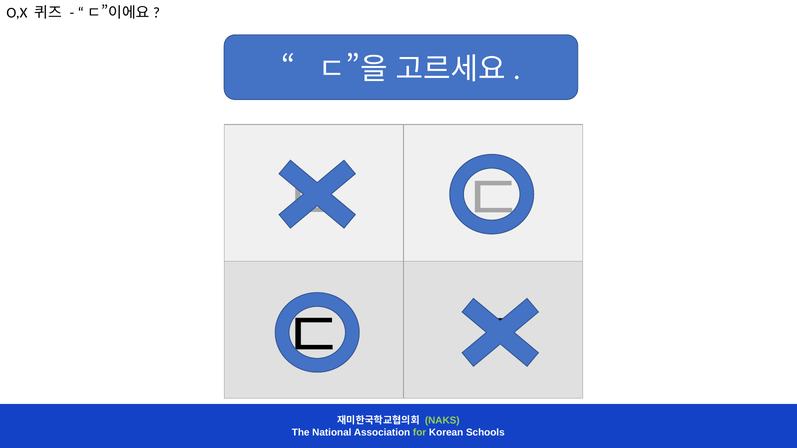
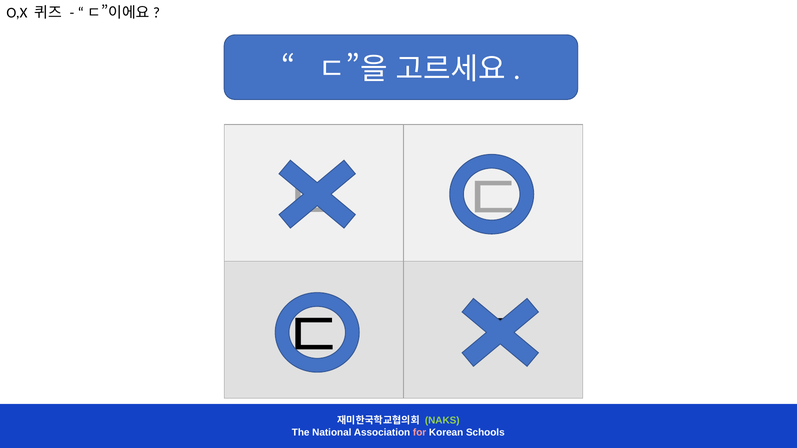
for colour: light green -> pink
